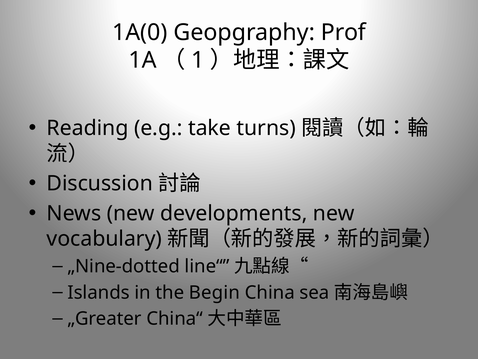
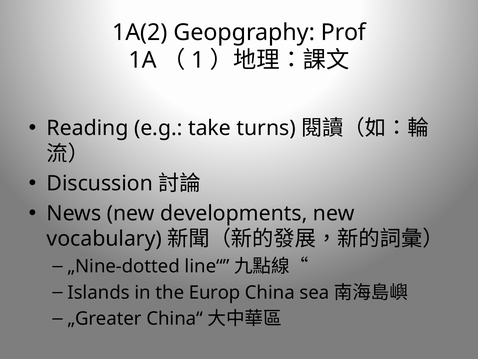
1A(0: 1A(0 -> 1A(2
Begin: Begin -> Europ
